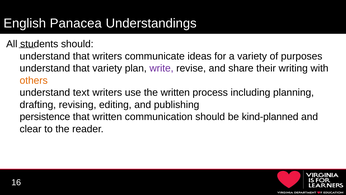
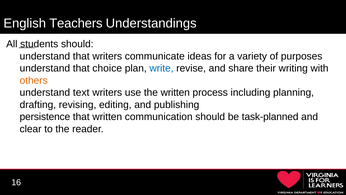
Panacea: Panacea -> Teachers
that variety: variety -> choice
write colour: purple -> blue
kind-planned: kind-planned -> task-planned
